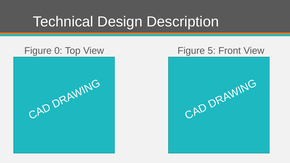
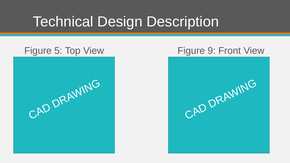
0: 0 -> 5
5: 5 -> 9
